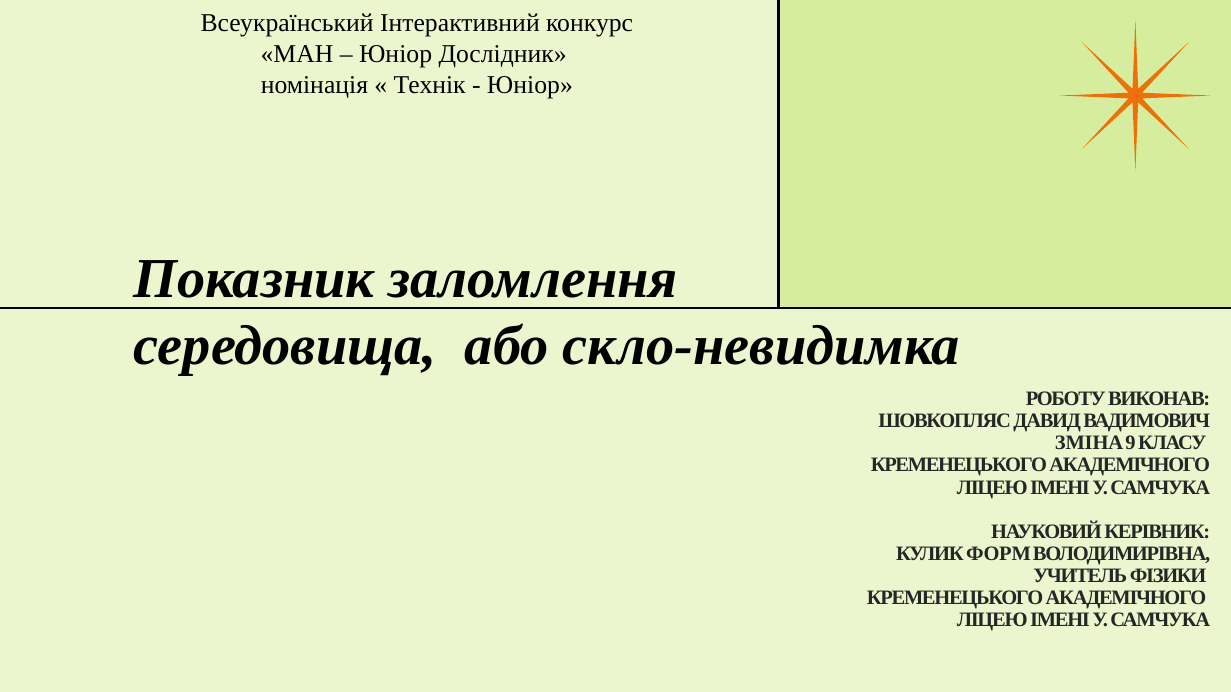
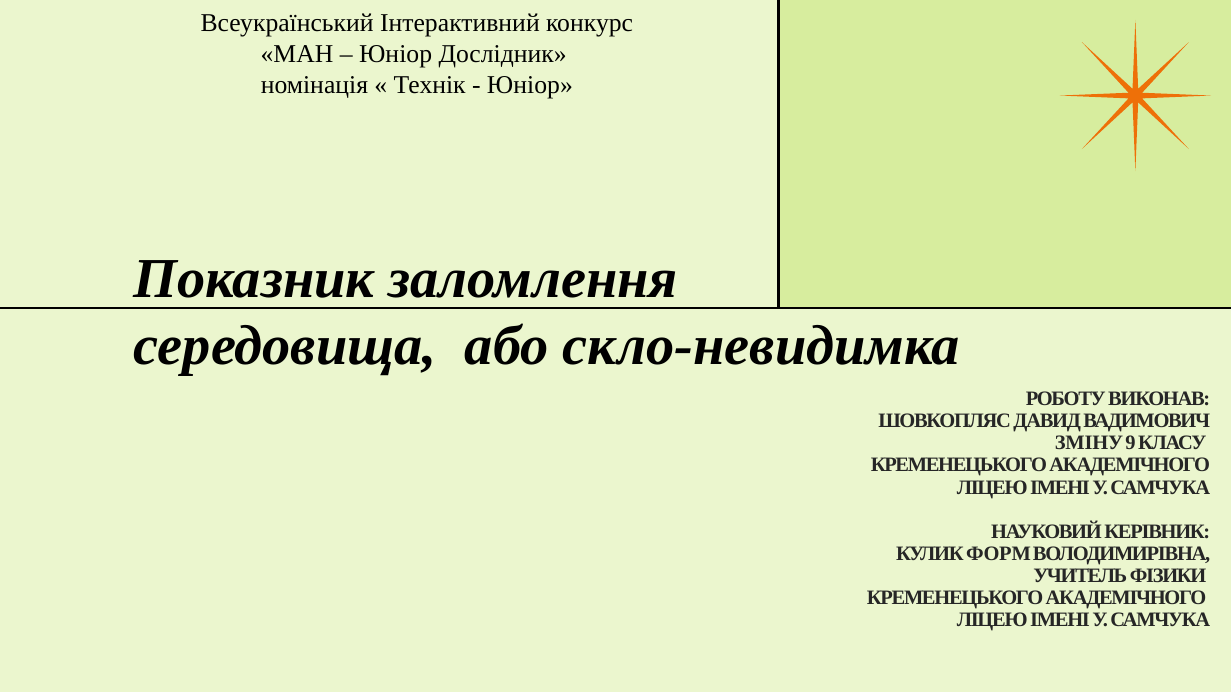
ЗМІНА: ЗМІНА -> ЗМІНУ
